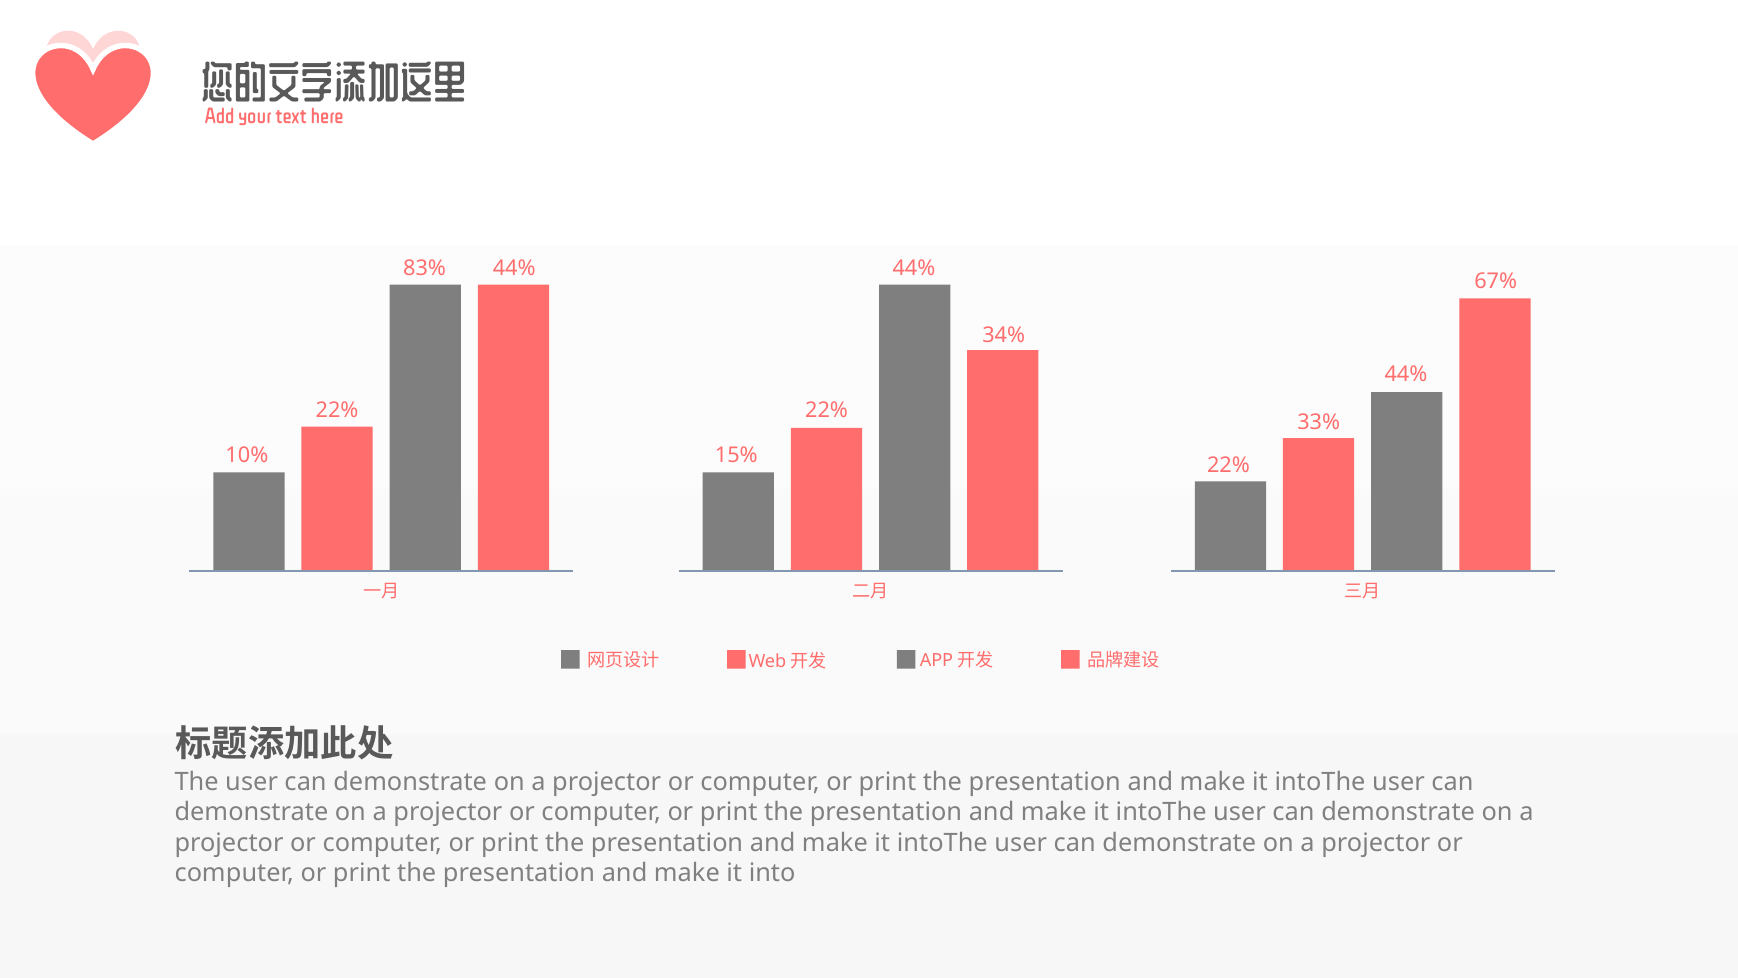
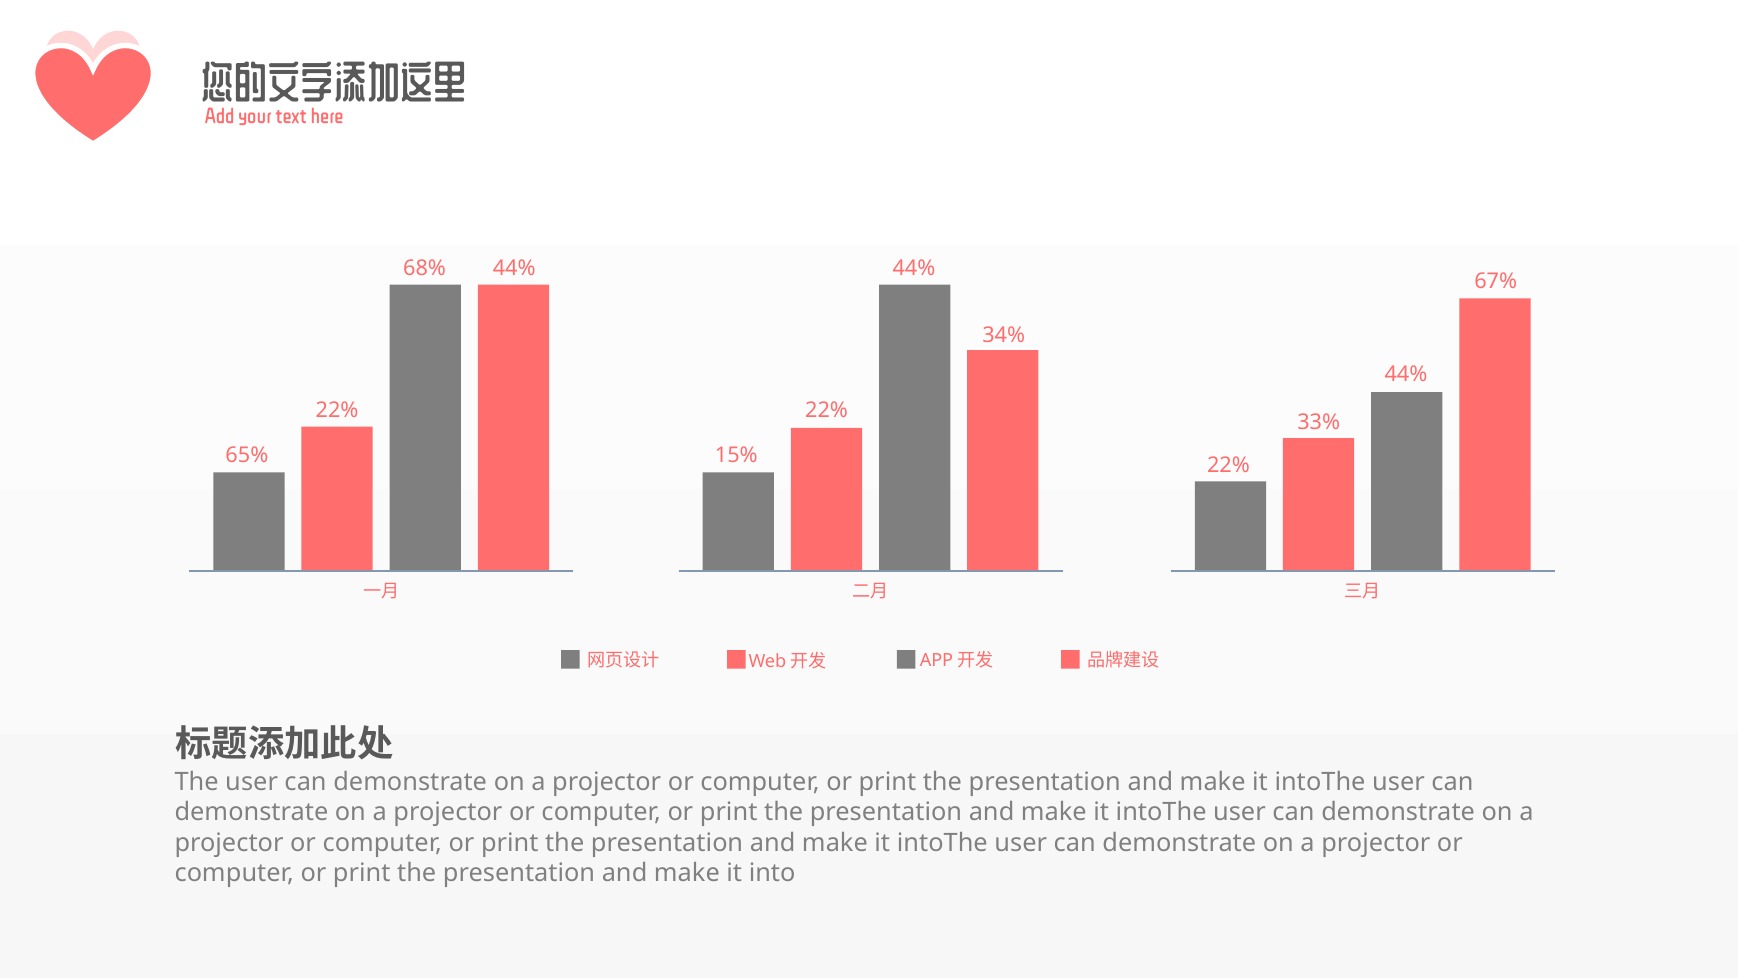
83%: 83% -> 68%
10%: 10% -> 65%
